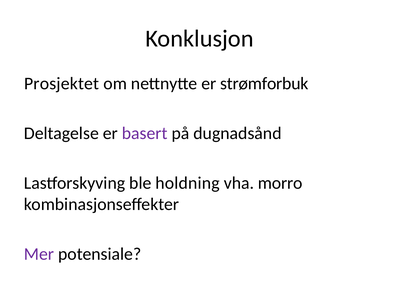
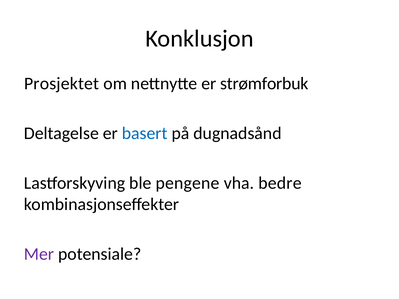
basert colour: purple -> blue
holdning: holdning -> pengene
morro: morro -> bedre
